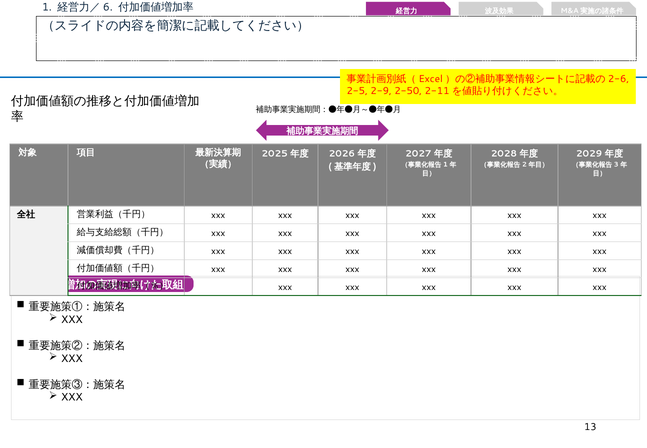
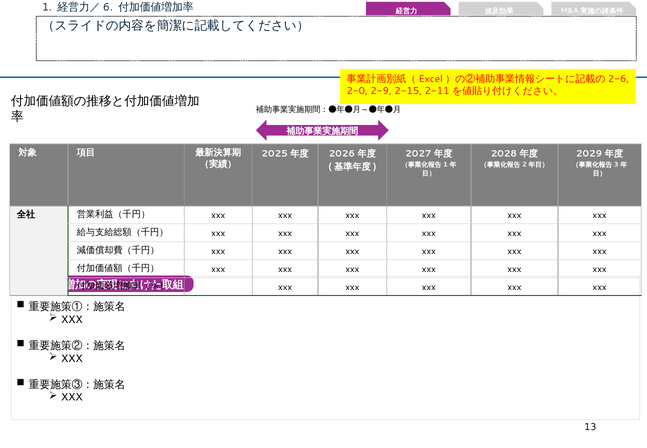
2-5: 2-5 -> 2-0
2-50: 2-50 -> 2-15
